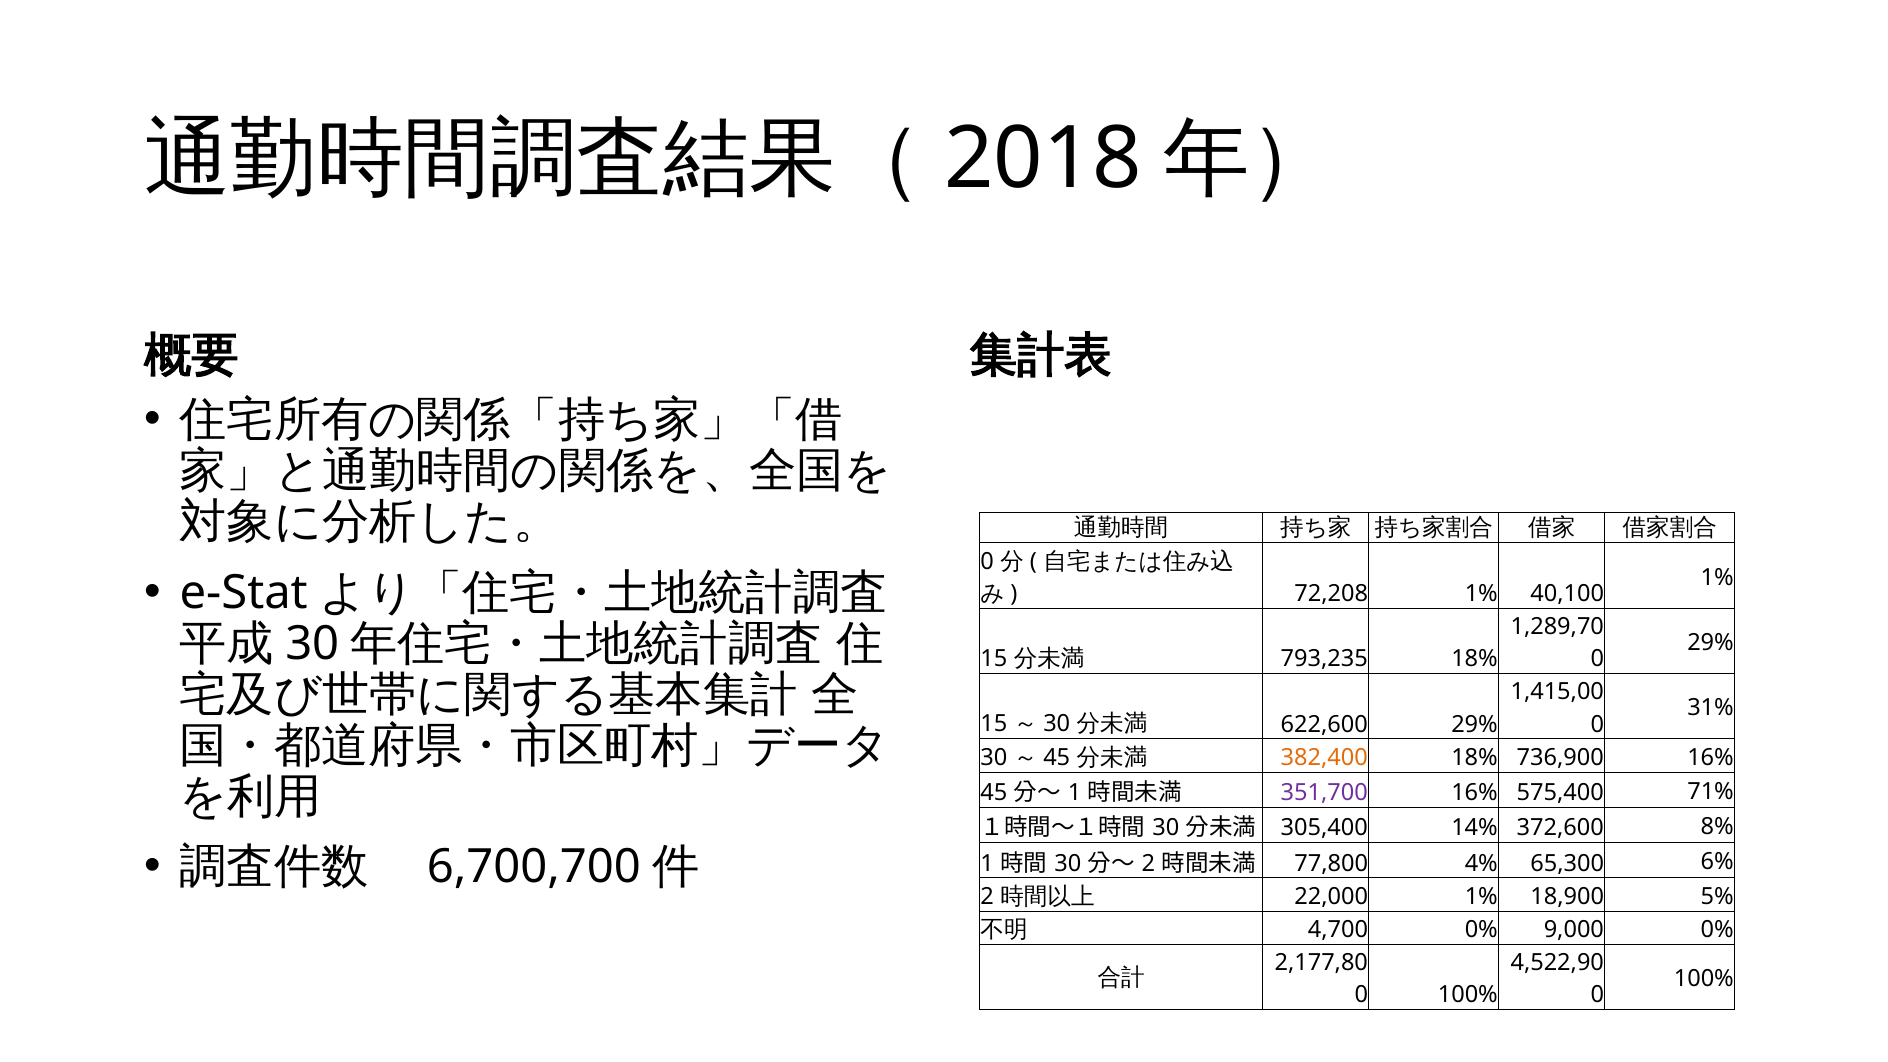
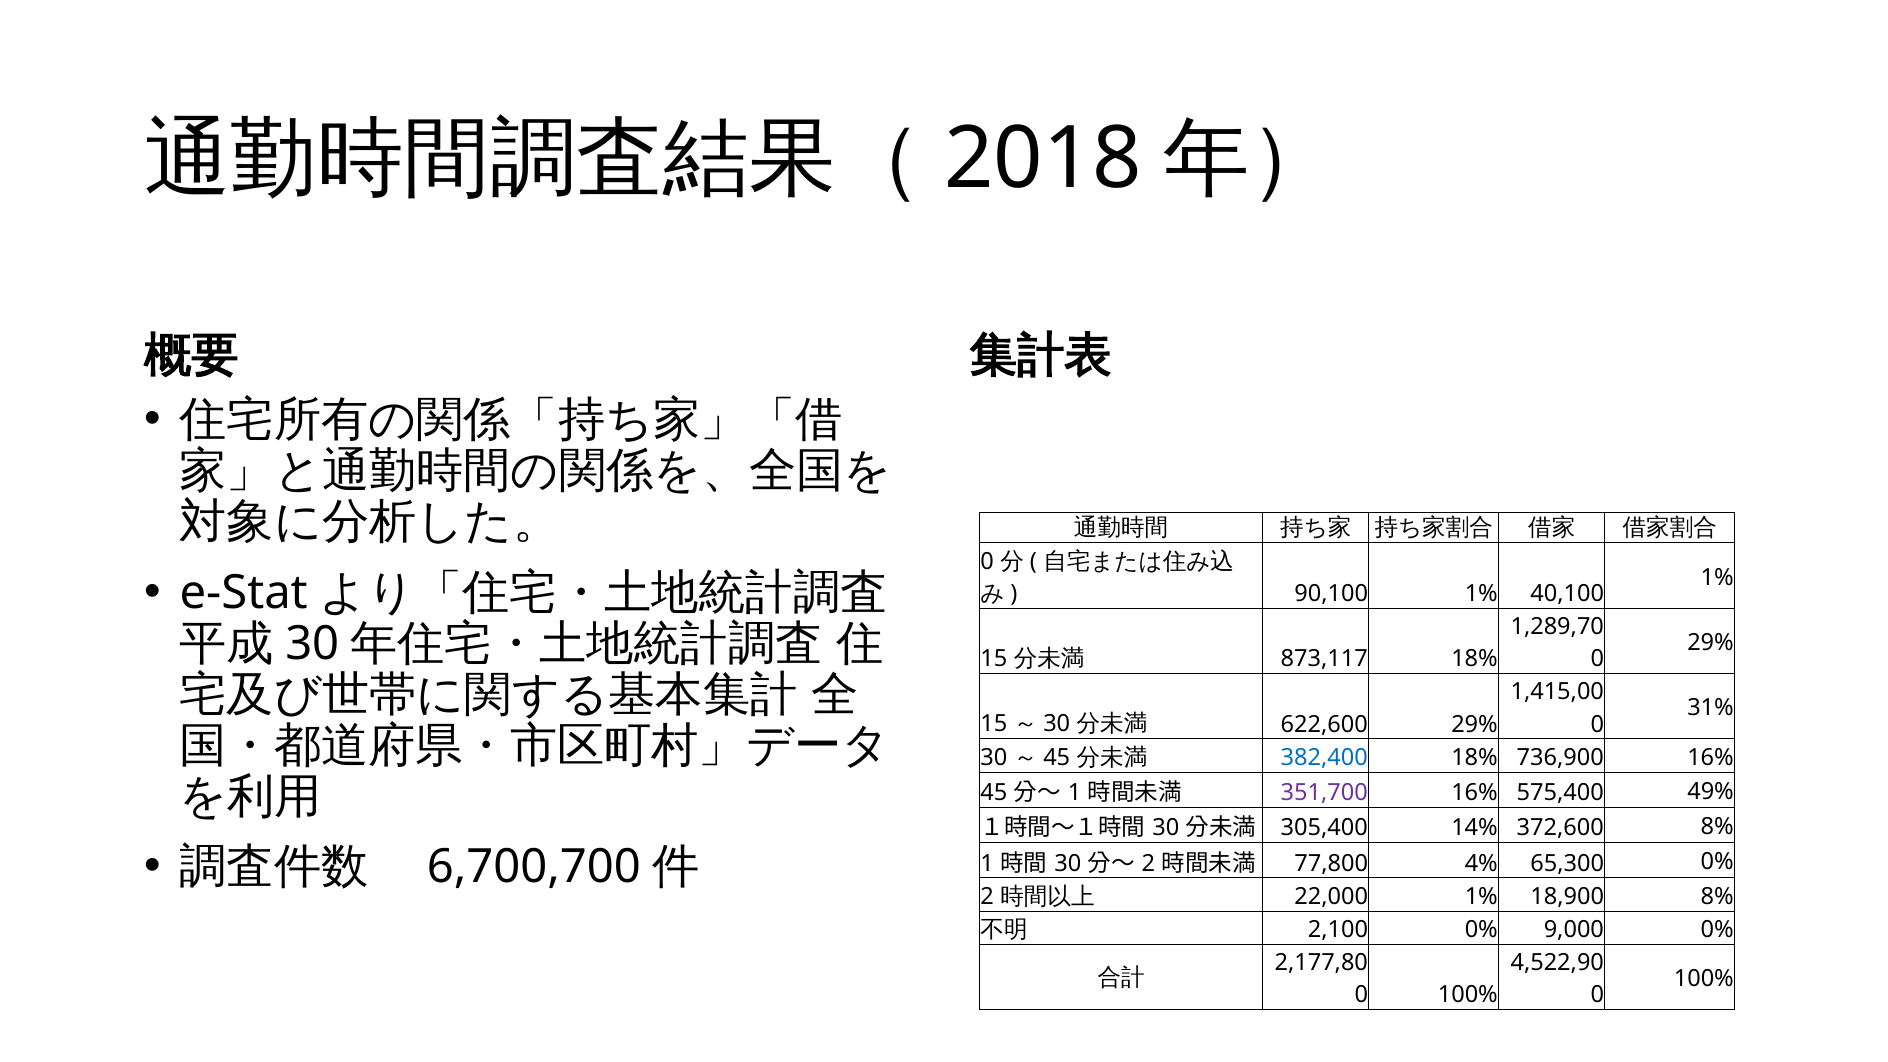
72,208: 72,208 -> 90,100
793,235: 793,235 -> 873,117
382,400 colour: orange -> blue
71%: 71% -> 49%
65,300 6%: 6% -> 0%
18,900 5%: 5% -> 8%
4,700: 4,700 -> 2,100
